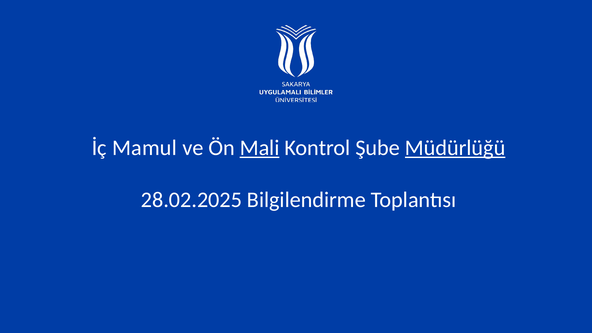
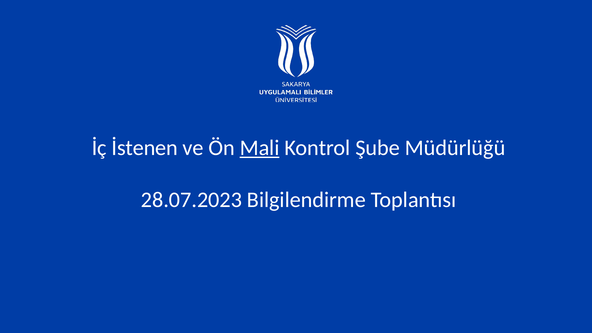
Mamul: Mamul -> İstenen
Müdürlüğü underline: present -> none
28.02.2025: 28.02.2025 -> 28.07.2023
